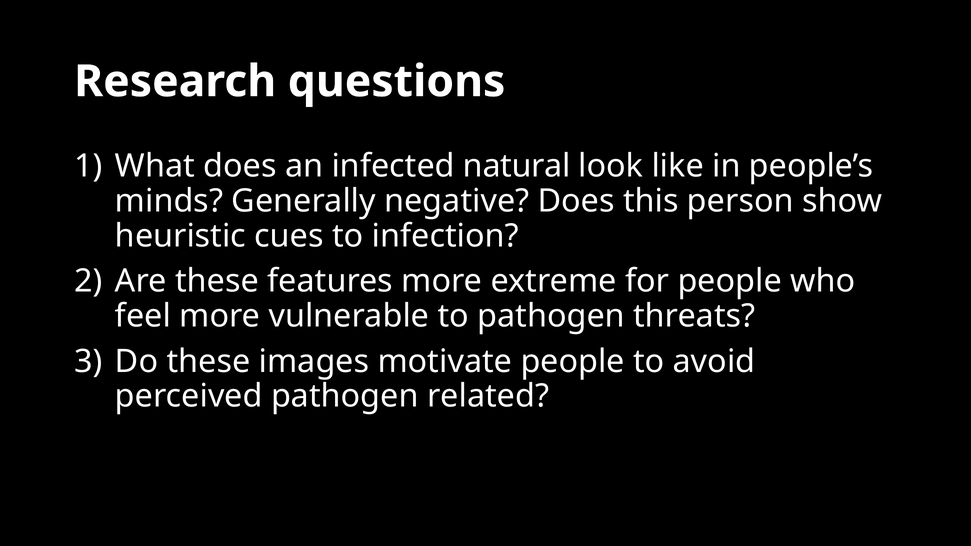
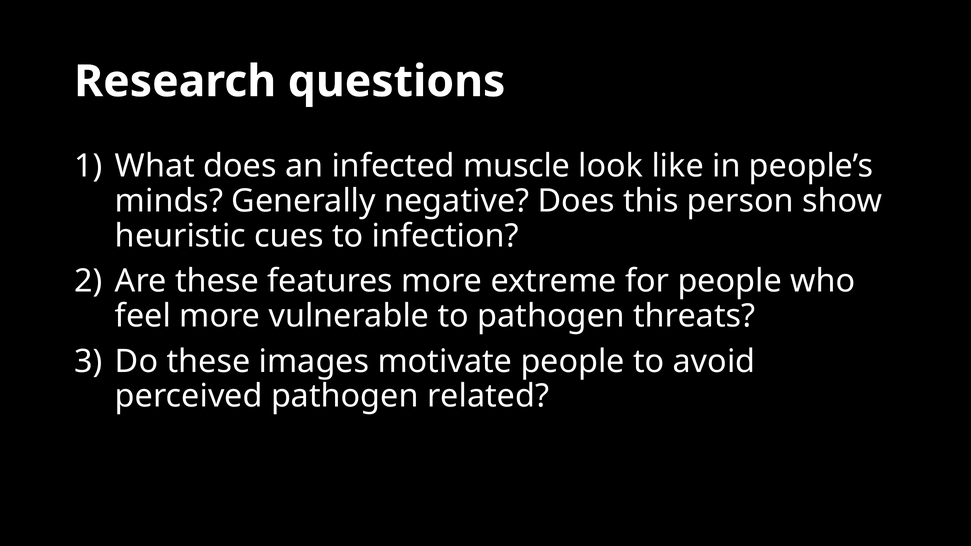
natural: natural -> muscle
